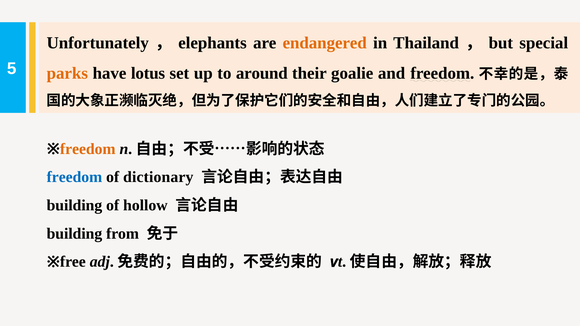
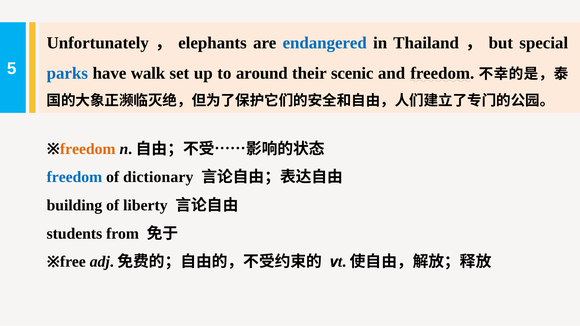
endangered colour: orange -> blue
parks colour: orange -> blue
lotus: lotus -> walk
goalie: goalie -> scenic
hollow: hollow -> liberty
building at (74, 234): building -> students
